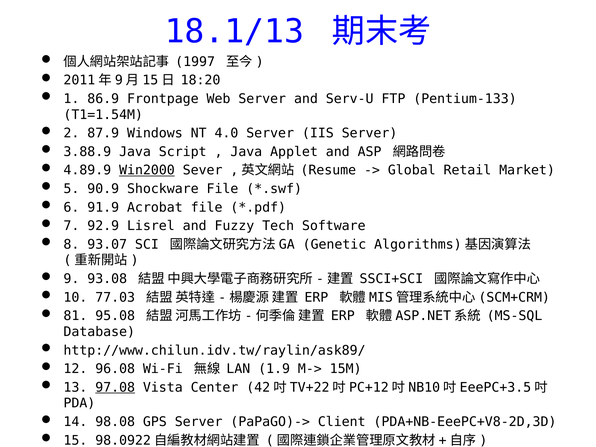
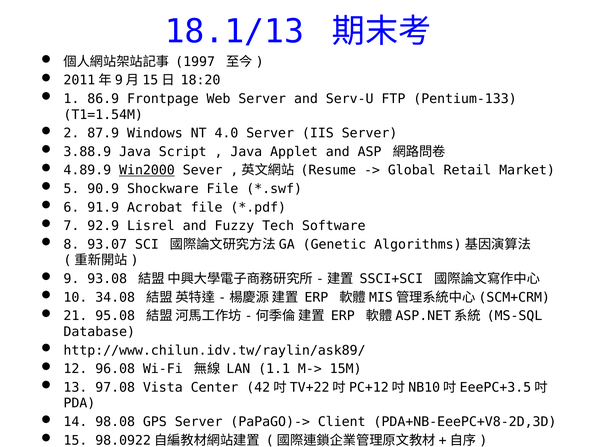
77.03: 77.03 -> 34.08
81: 81 -> 21
1.9: 1.9 -> 1.1
97.08 underline: present -> none
